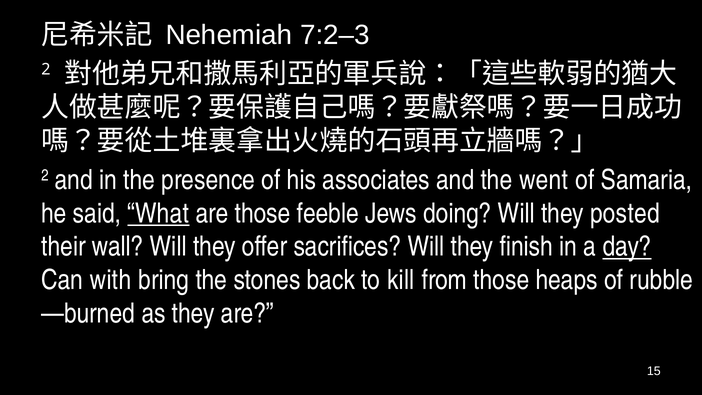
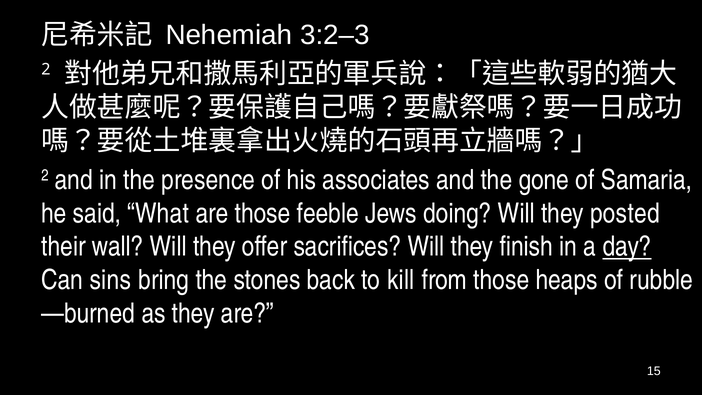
7:2–3: 7:2–3 -> 3:2–3
went: went -> gone
What underline: present -> none
with: with -> sins
